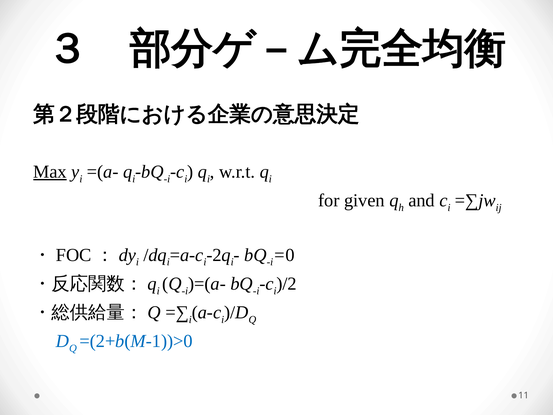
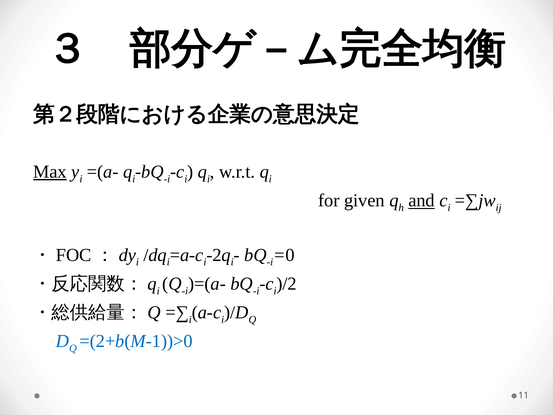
and underline: none -> present
